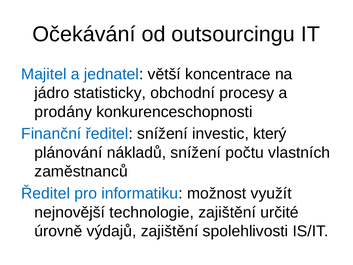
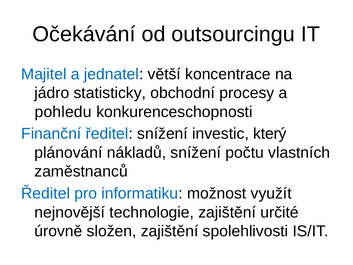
prodány: prodány -> pohledu
výdajů: výdajů -> složen
